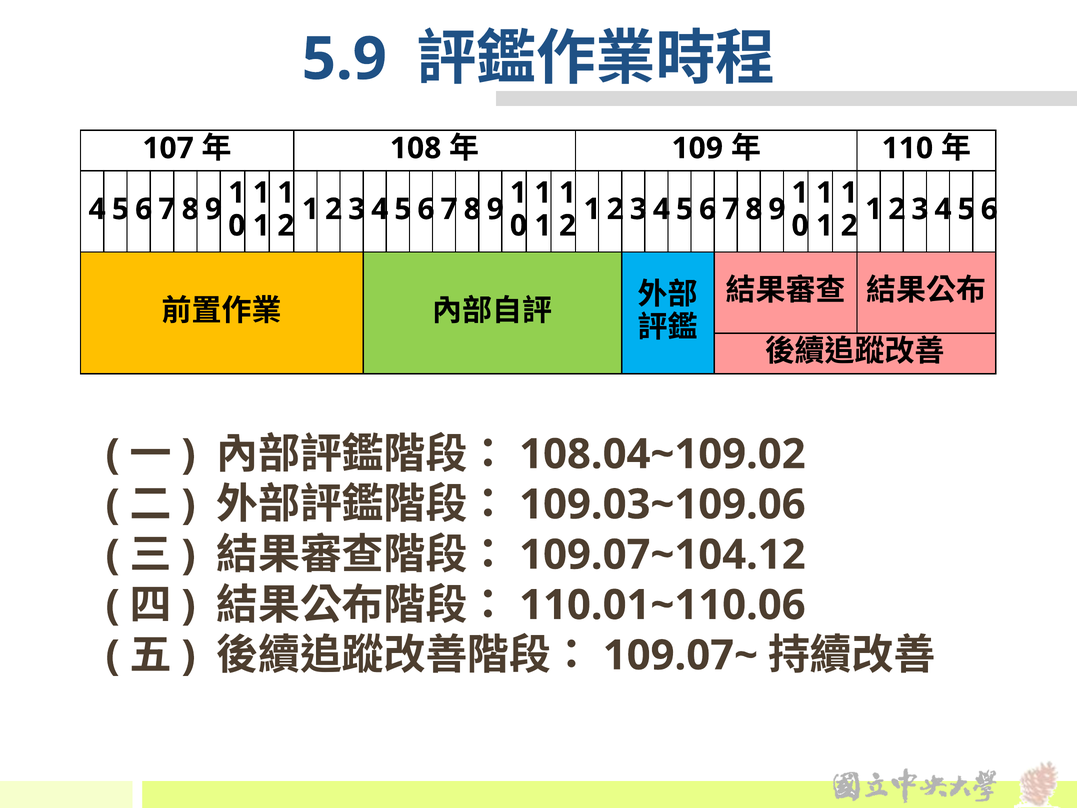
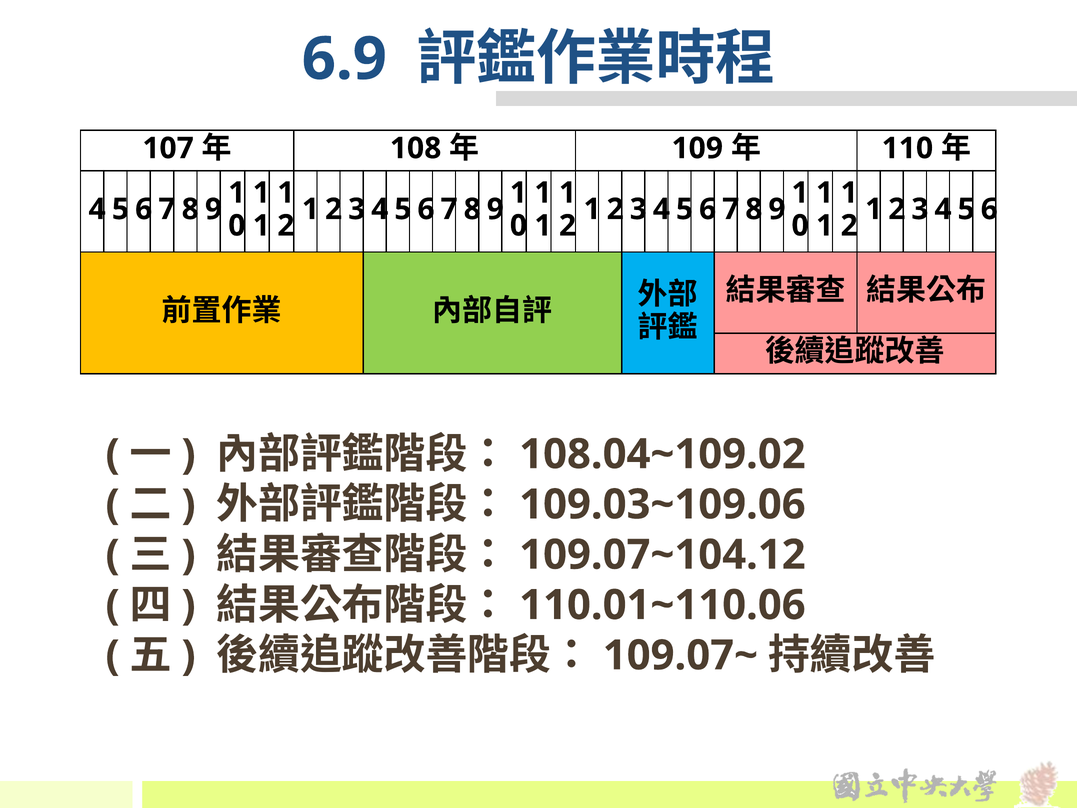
5.9: 5.9 -> 6.9
